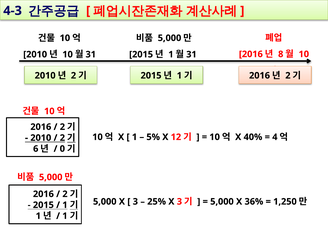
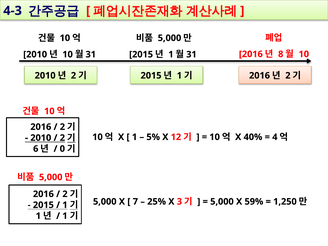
3 at (135, 202): 3 -> 7
36%: 36% -> 59%
